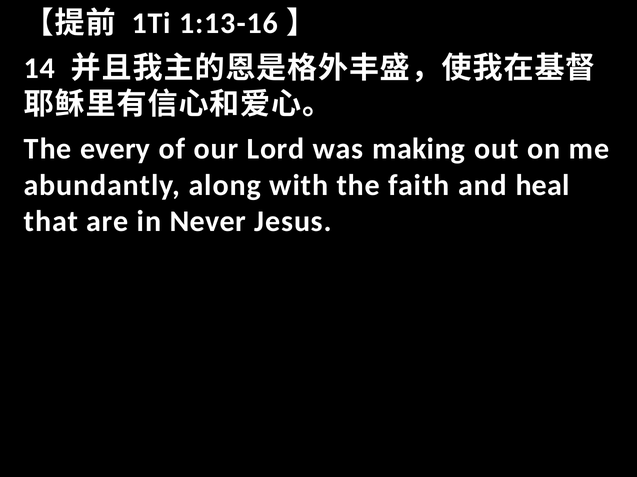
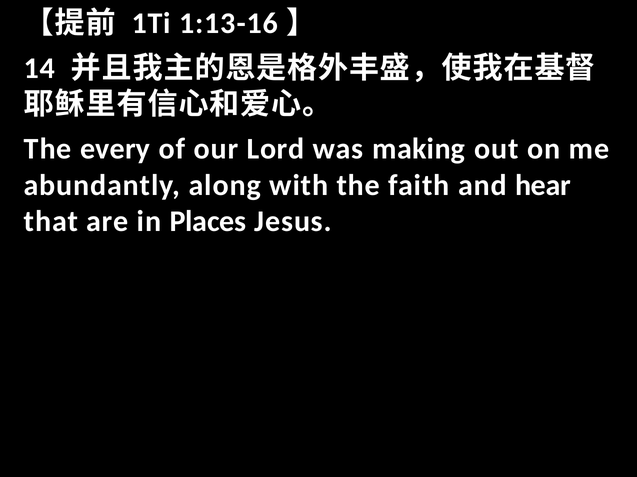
heal: heal -> hear
Never: Never -> Places
